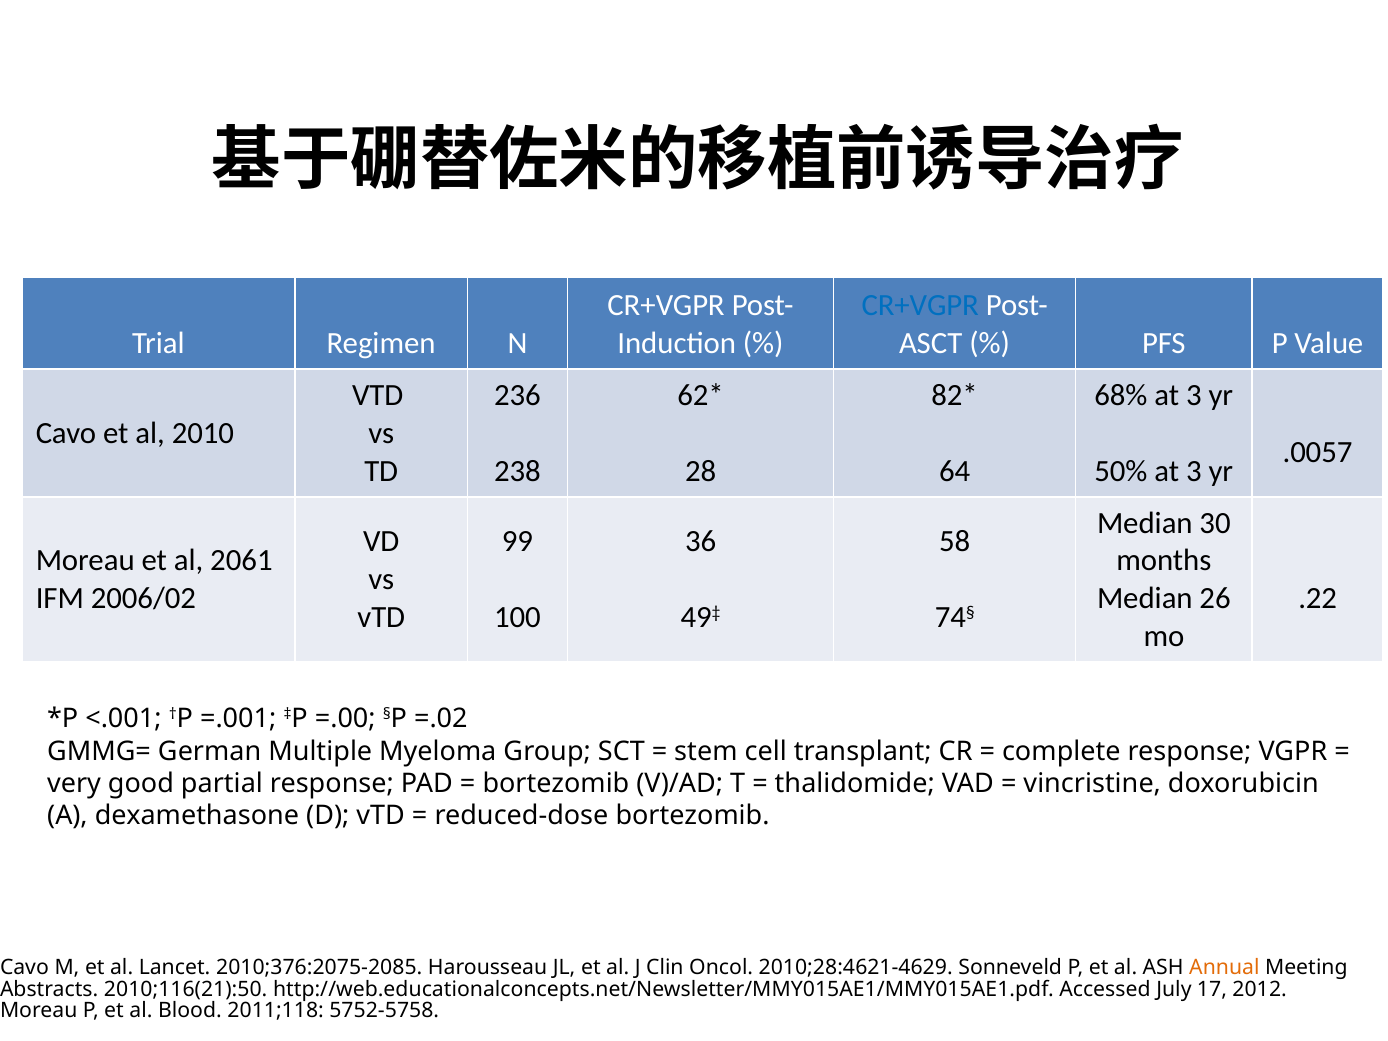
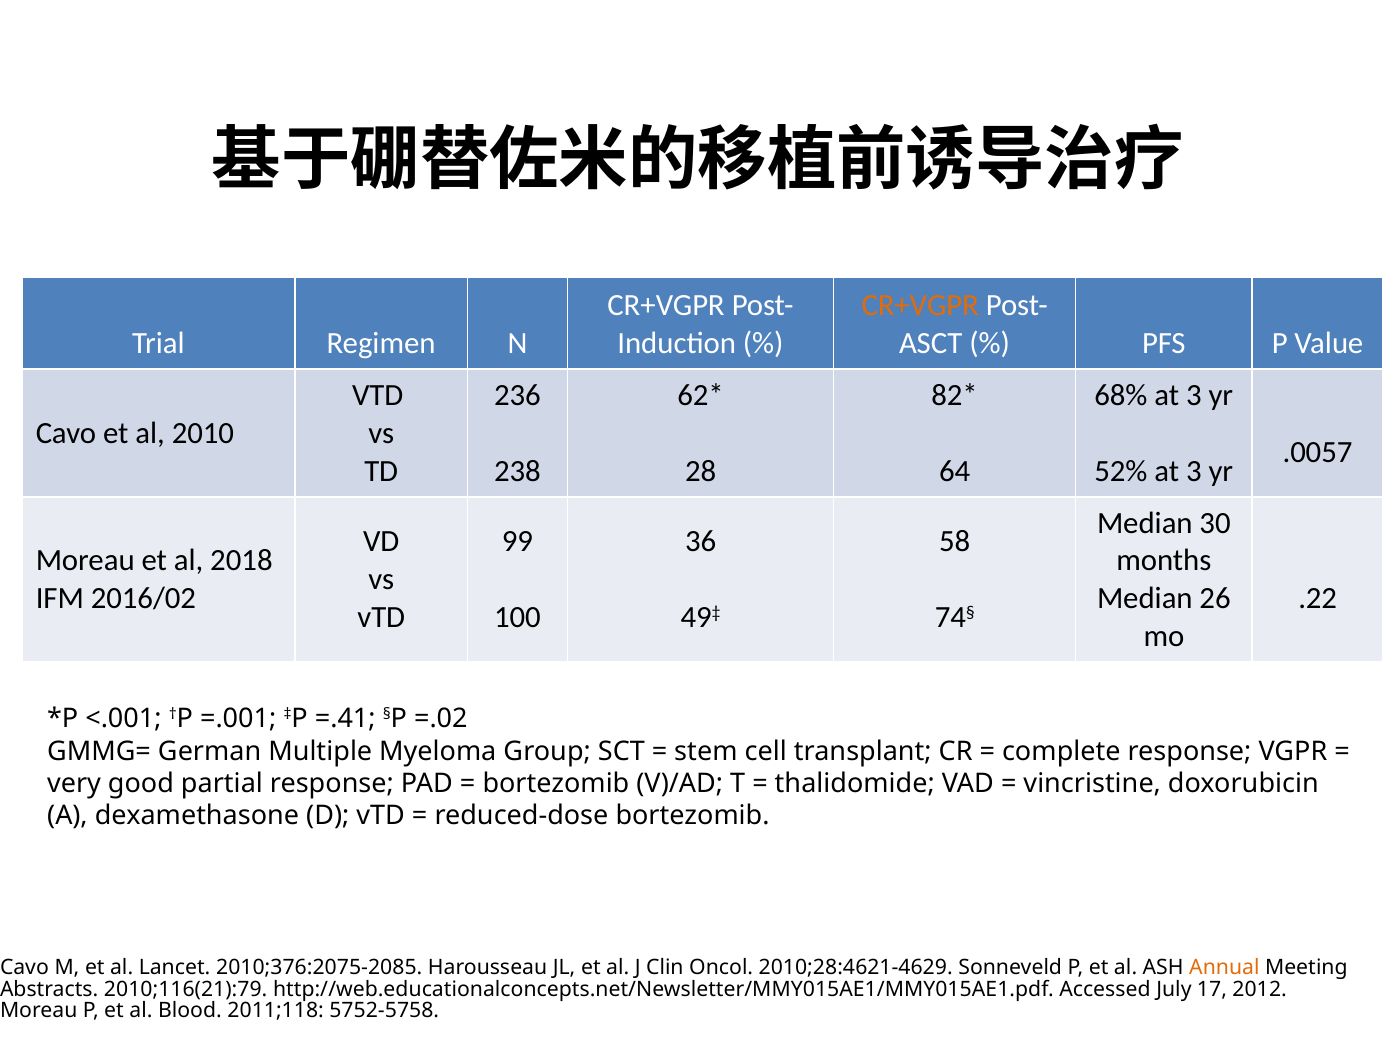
CR+VGPR at (920, 306) colour: blue -> orange
50%: 50% -> 52%
2061: 2061 -> 2018
2006/02: 2006/02 -> 2016/02
=.00: =.00 -> =.41
2010;116(21):50: 2010;116(21):50 -> 2010;116(21):79
